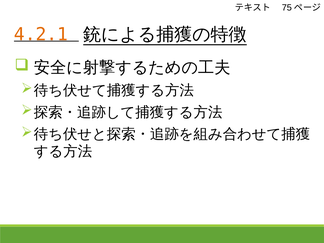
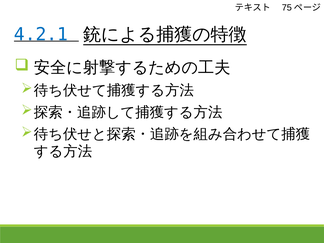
4.2.1 colour: orange -> blue
